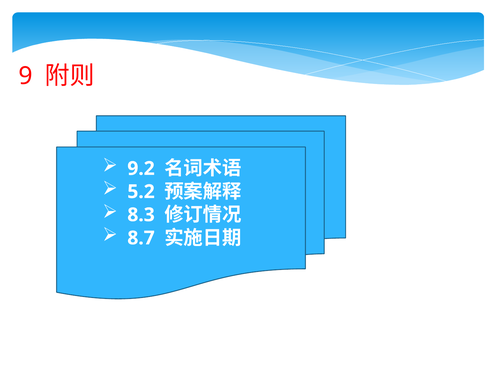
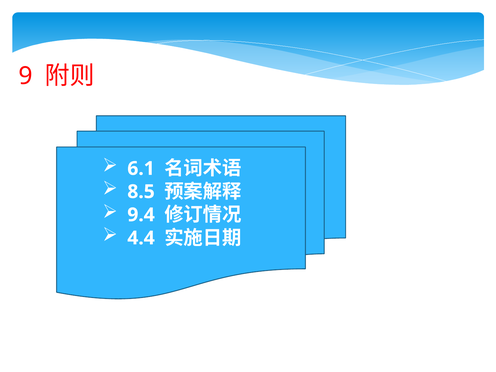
9.2: 9.2 -> 6.1
5.2: 5.2 -> 8.5
8.3: 8.3 -> 9.4
8.7: 8.7 -> 4.4
